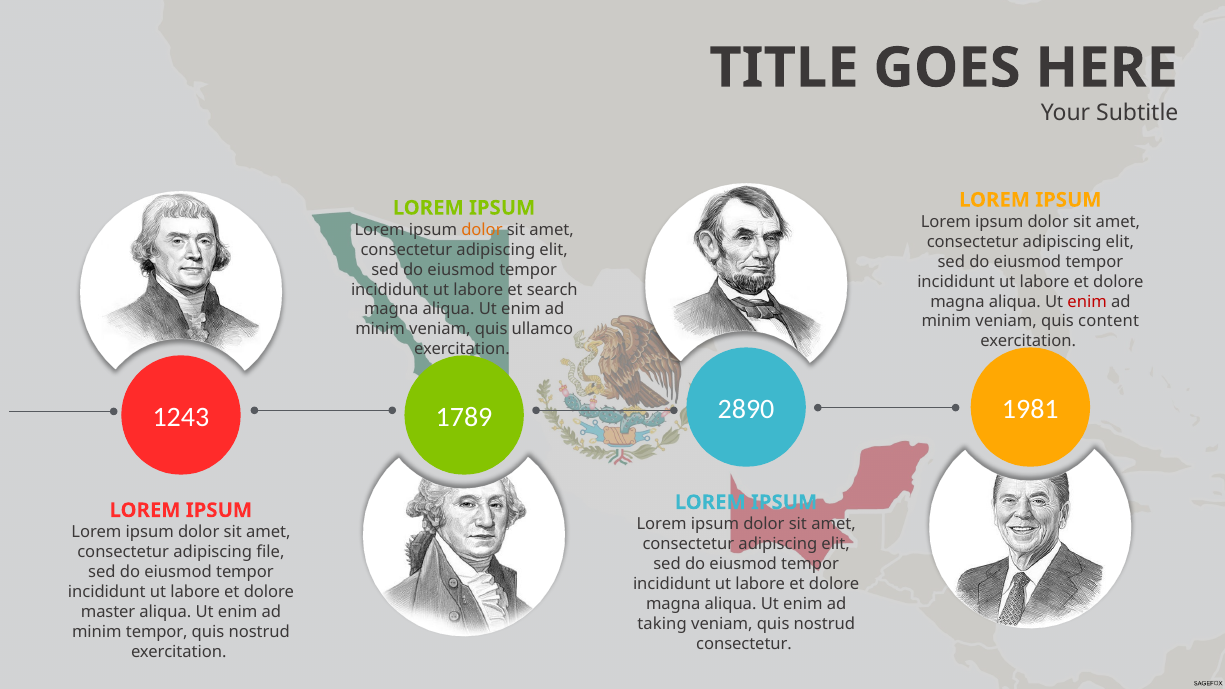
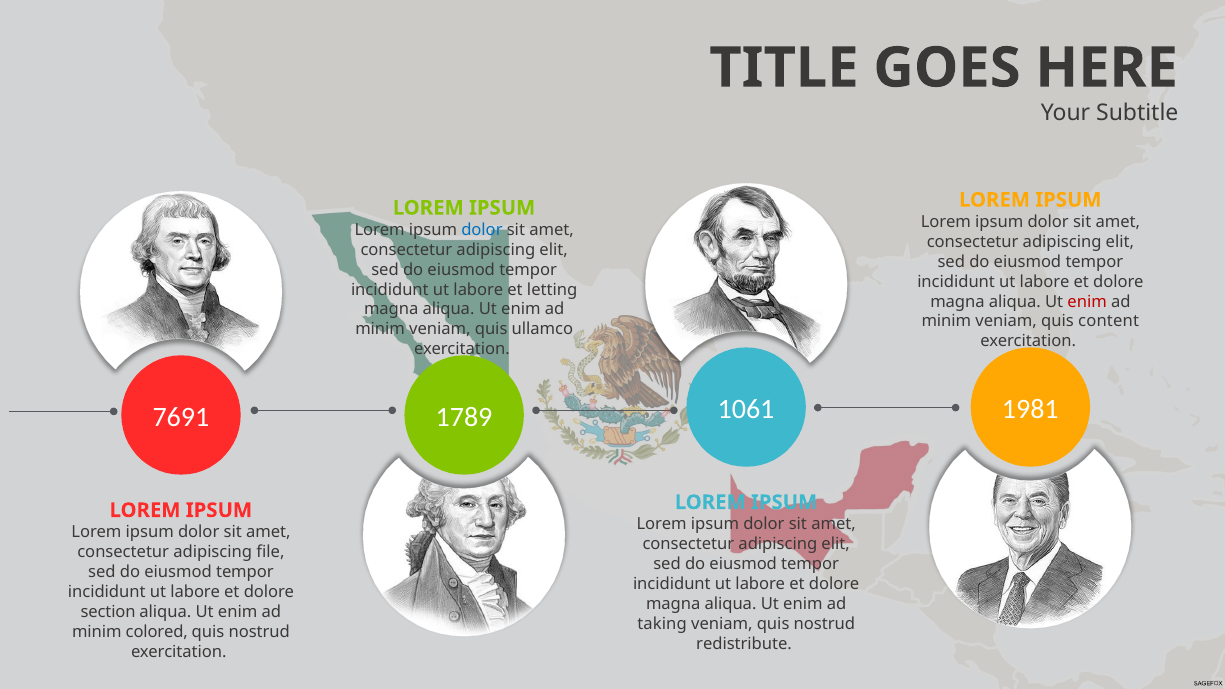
dolor at (482, 230) colour: orange -> blue
search: search -> letting
2890: 2890 -> 1061
1243: 1243 -> 7691
master: master -> section
minim tempor: tempor -> colored
consectetur at (744, 644): consectetur -> redistribute
